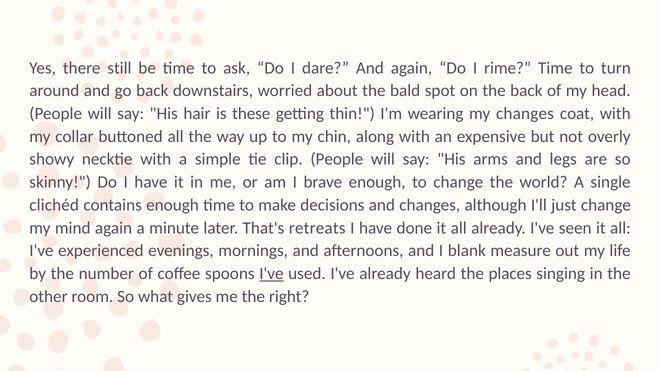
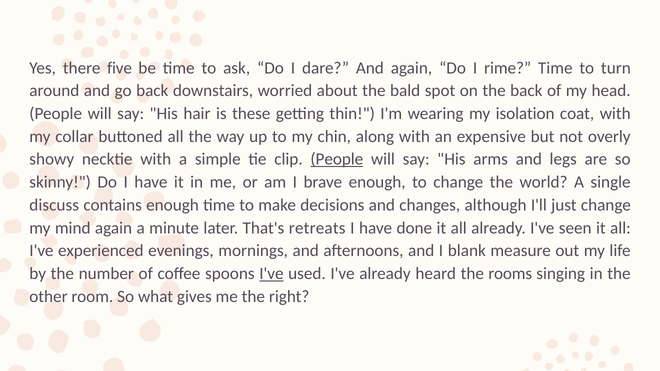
still: still -> five
my changes: changes -> isolation
People at (337, 159) underline: none -> present
clichéd: clichéd -> discuss
places: places -> rooms
